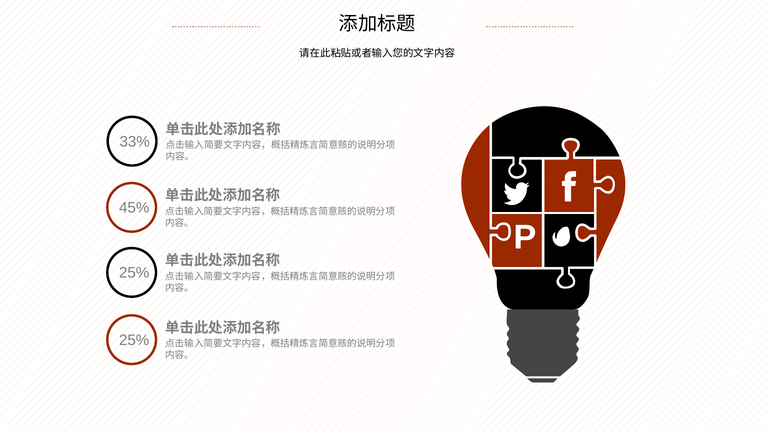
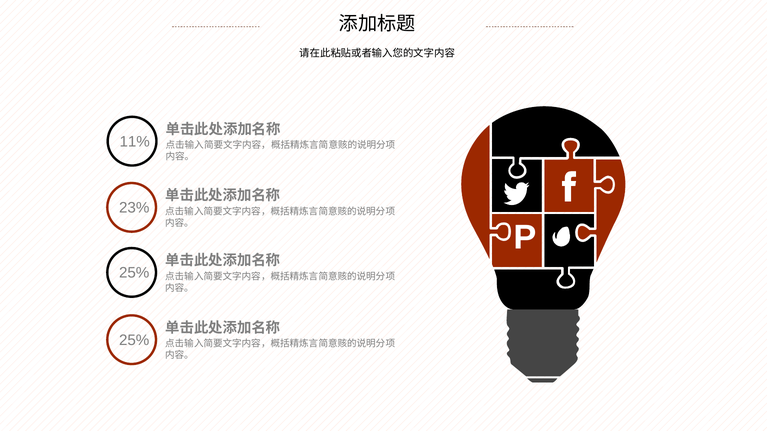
33%: 33% -> 11%
45%: 45% -> 23%
